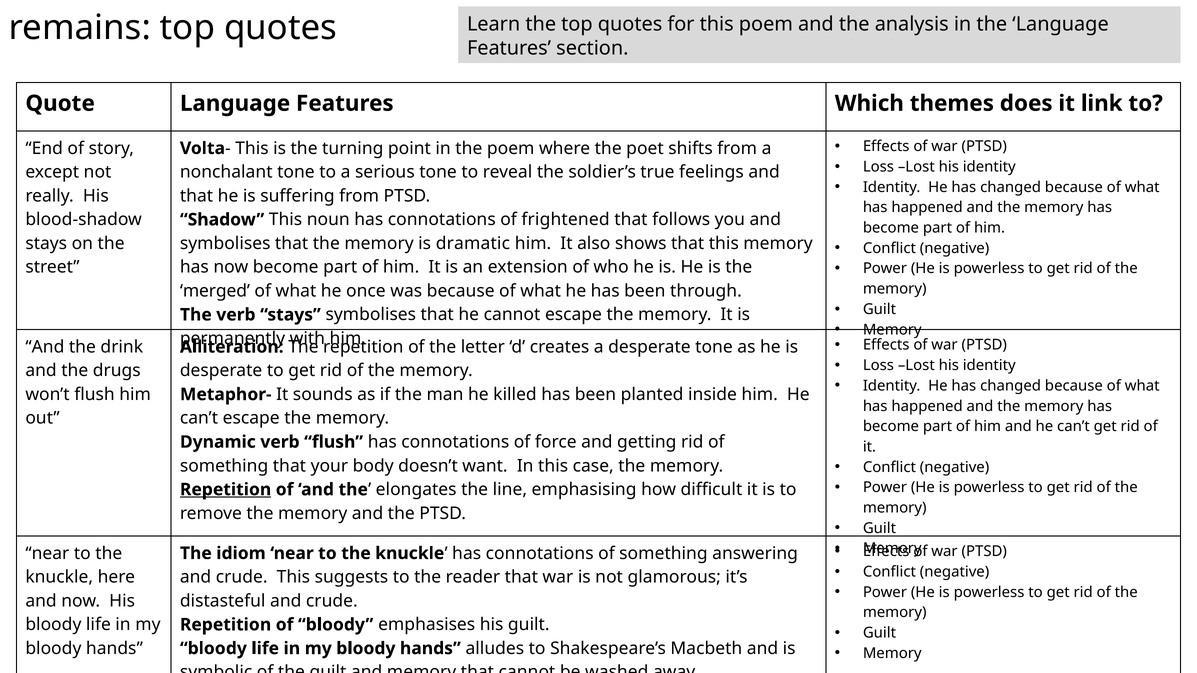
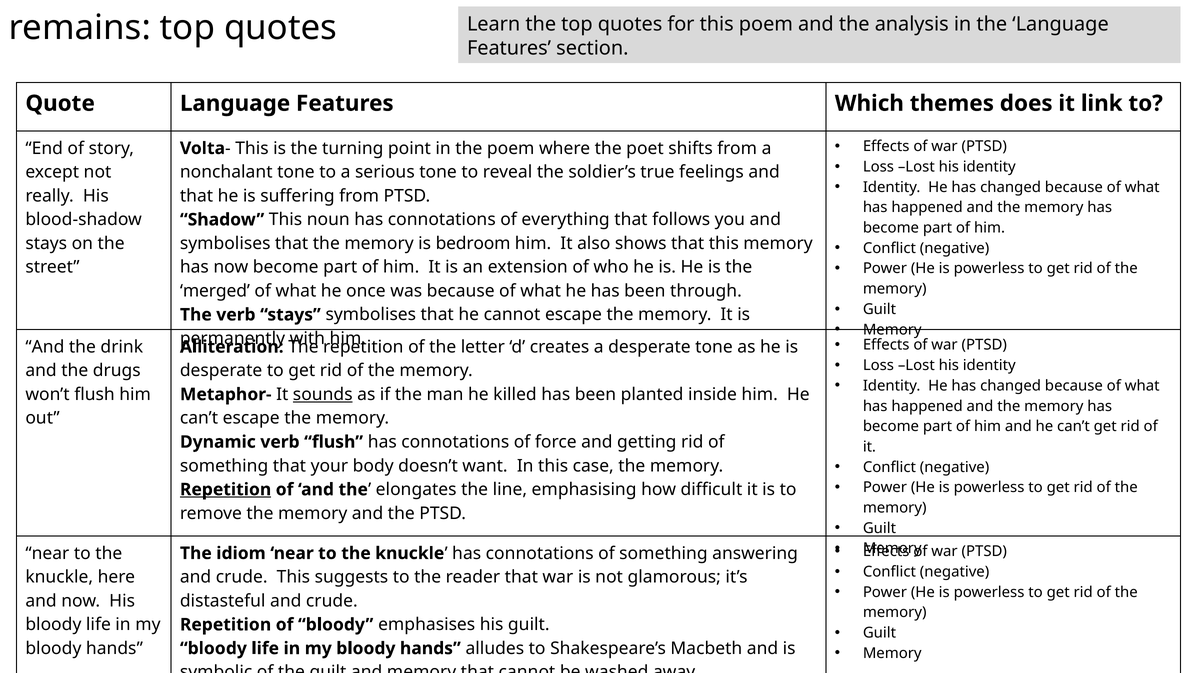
frightened: frightened -> everything
dramatic: dramatic -> bedroom
sounds underline: none -> present
